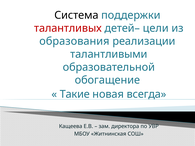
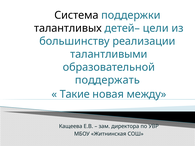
талантливых colour: red -> black
образования: образования -> большинству
обогащение: обогащение -> поддержать
всегда: всегда -> между
